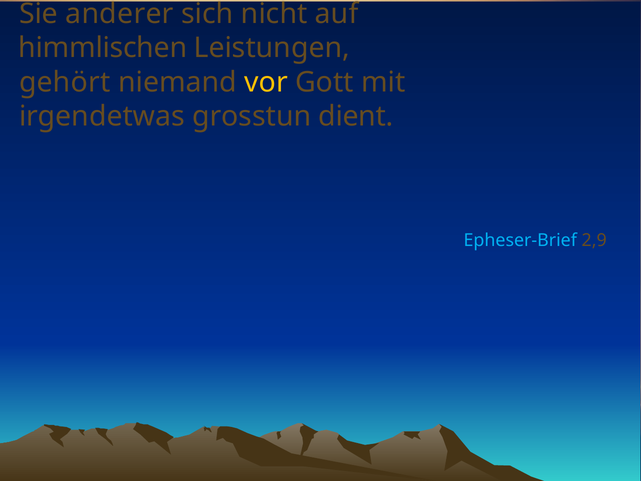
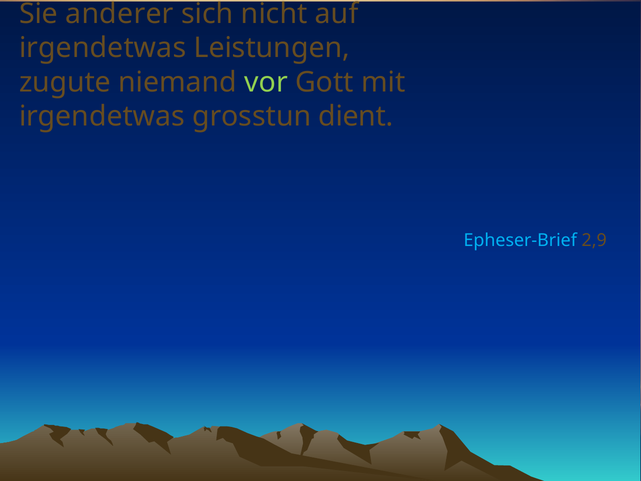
himmlischen at (103, 48): himmlischen -> irgendetwas
gehört: gehört -> zugute
vor colour: yellow -> light green
